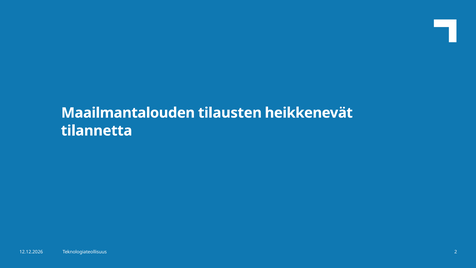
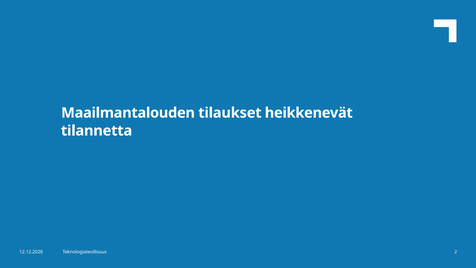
tilausten: tilausten -> tilaukset
